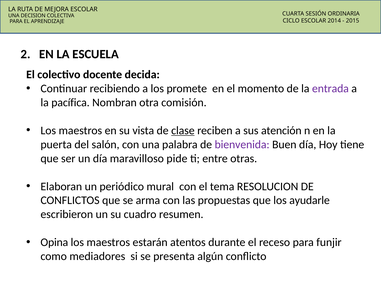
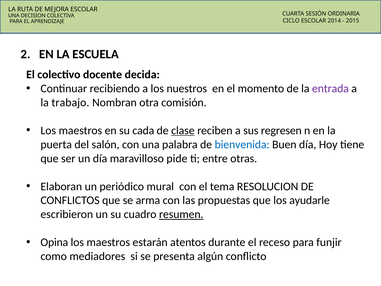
promete: promete -> nuestros
pacífica: pacífica -> trabajo
vista: vista -> cada
atención: atención -> regresen
bienvenida colour: purple -> blue
resumen underline: none -> present
